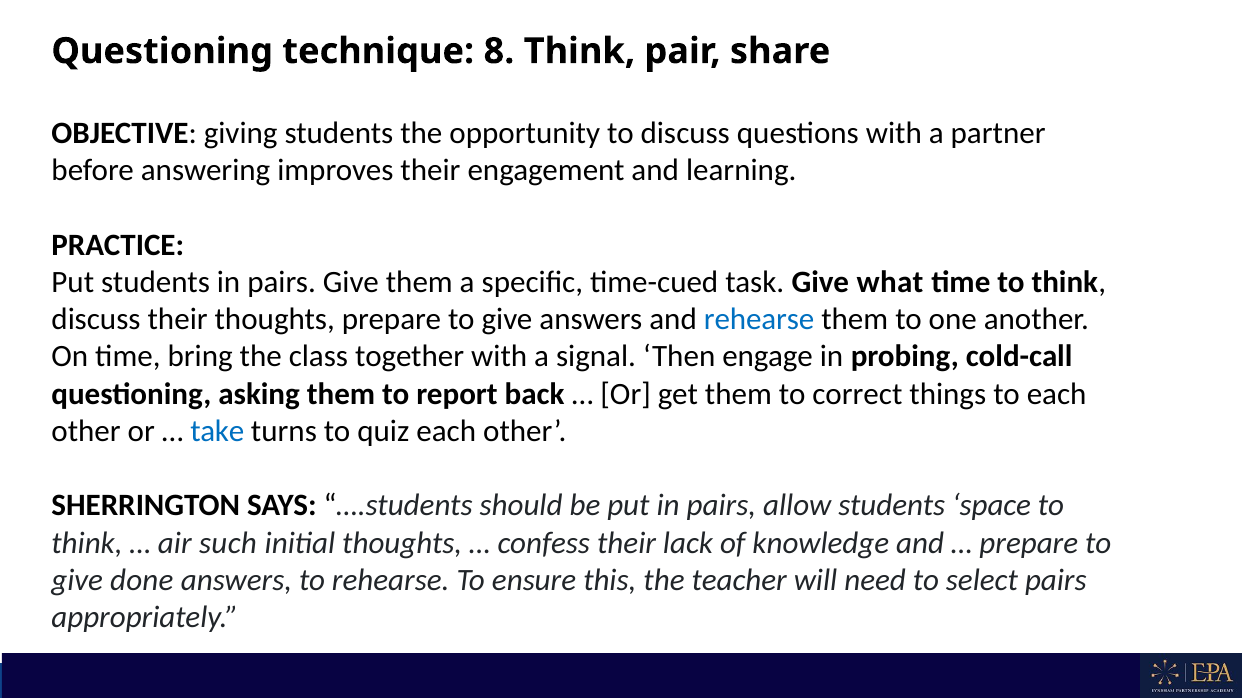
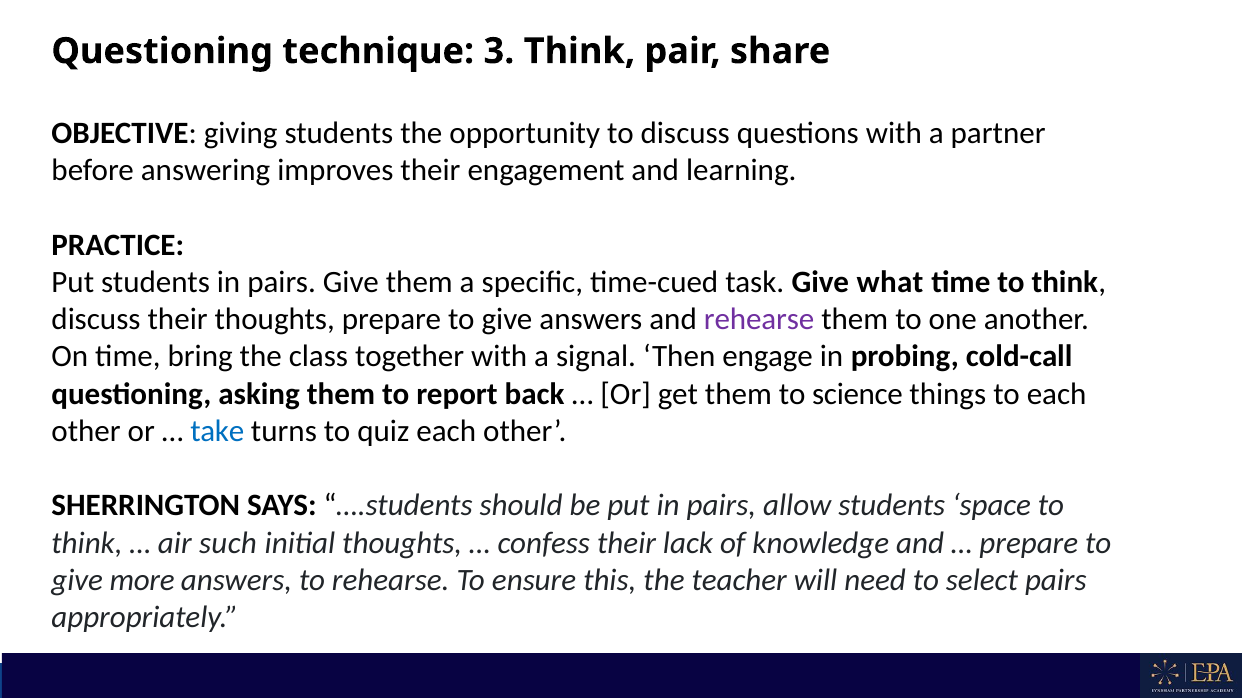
8: 8 -> 3
rehearse at (759, 320) colour: blue -> purple
correct: correct -> science
done: done -> more
